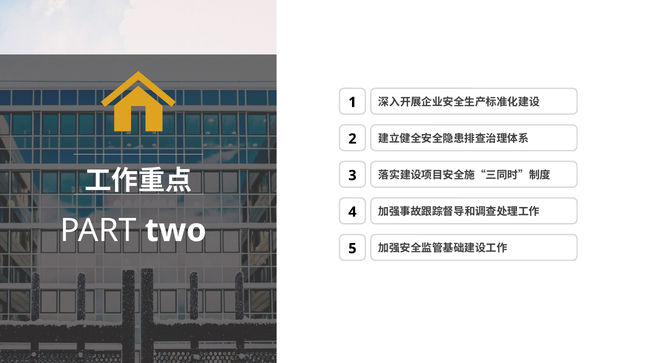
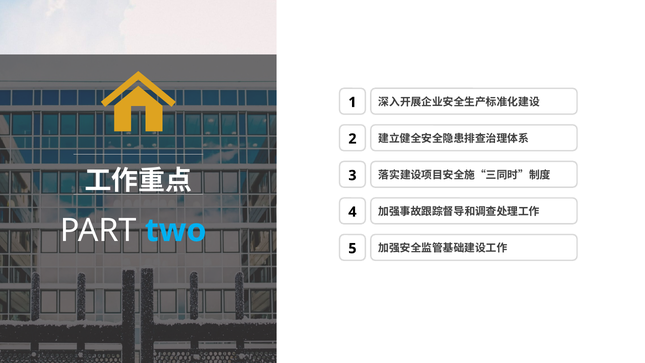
two colour: white -> light blue
